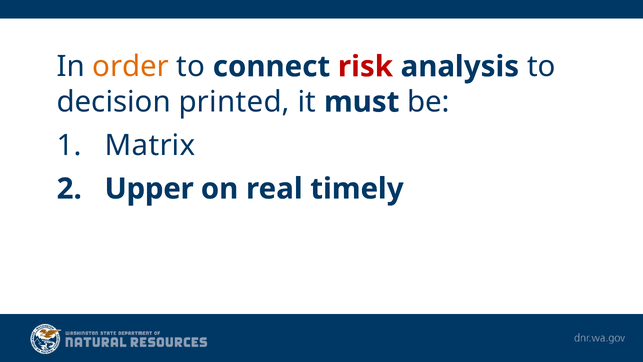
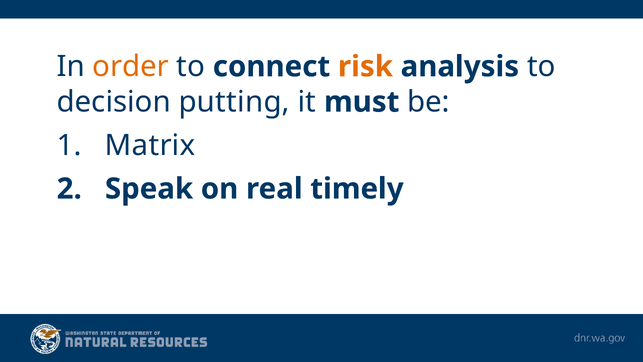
risk colour: red -> orange
printed: printed -> putting
Upper: Upper -> Speak
